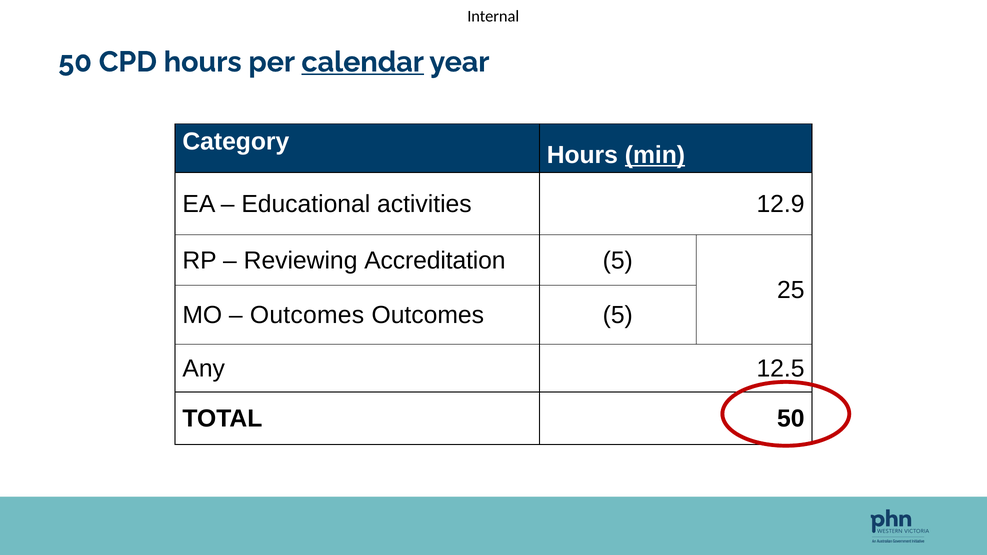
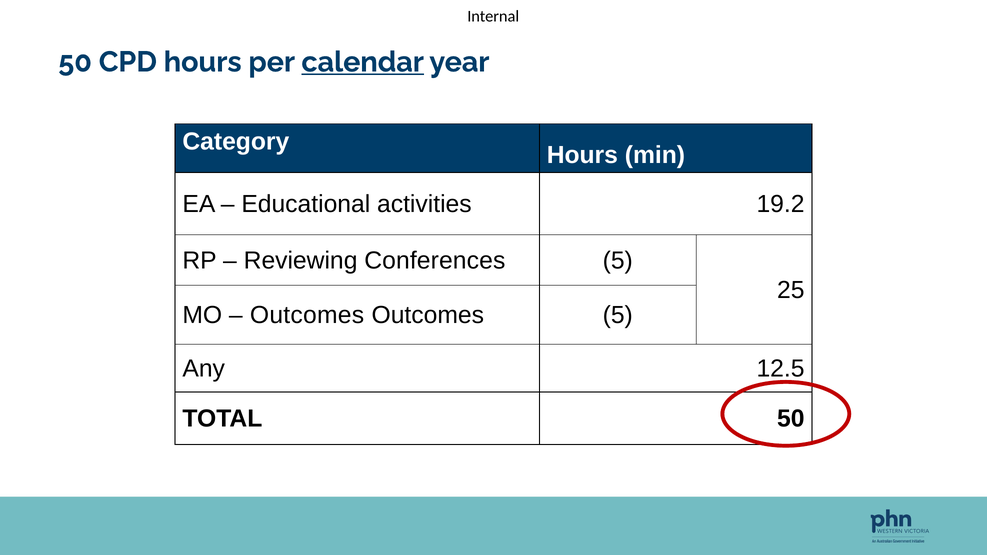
min underline: present -> none
12.9: 12.9 -> 19.2
Accreditation: Accreditation -> Conferences
